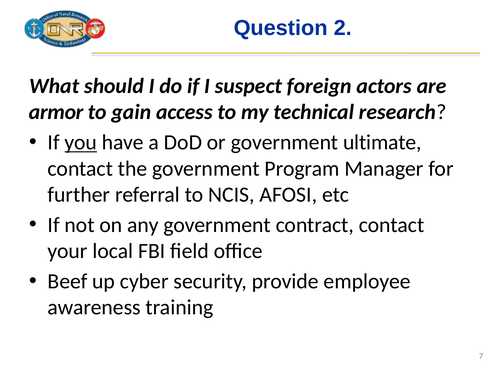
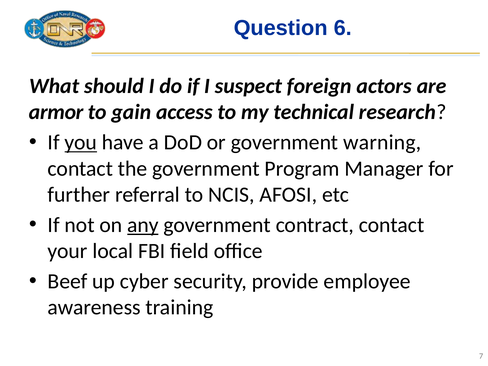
2: 2 -> 6
ultimate: ultimate -> warning
any underline: none -> present
